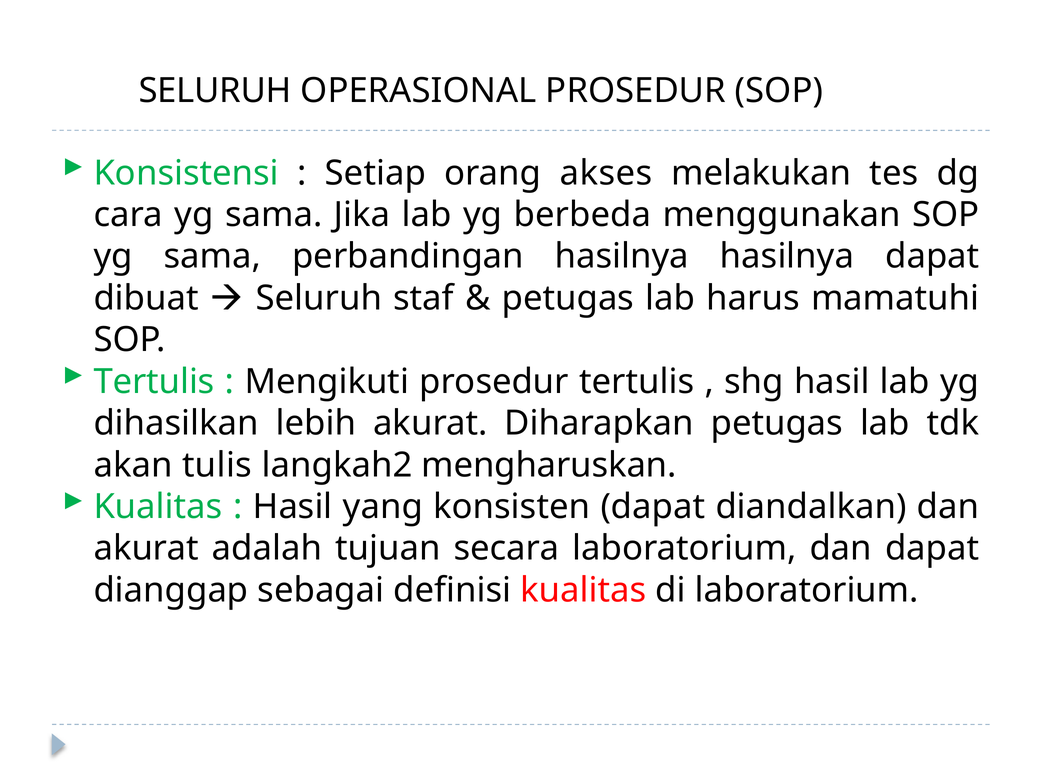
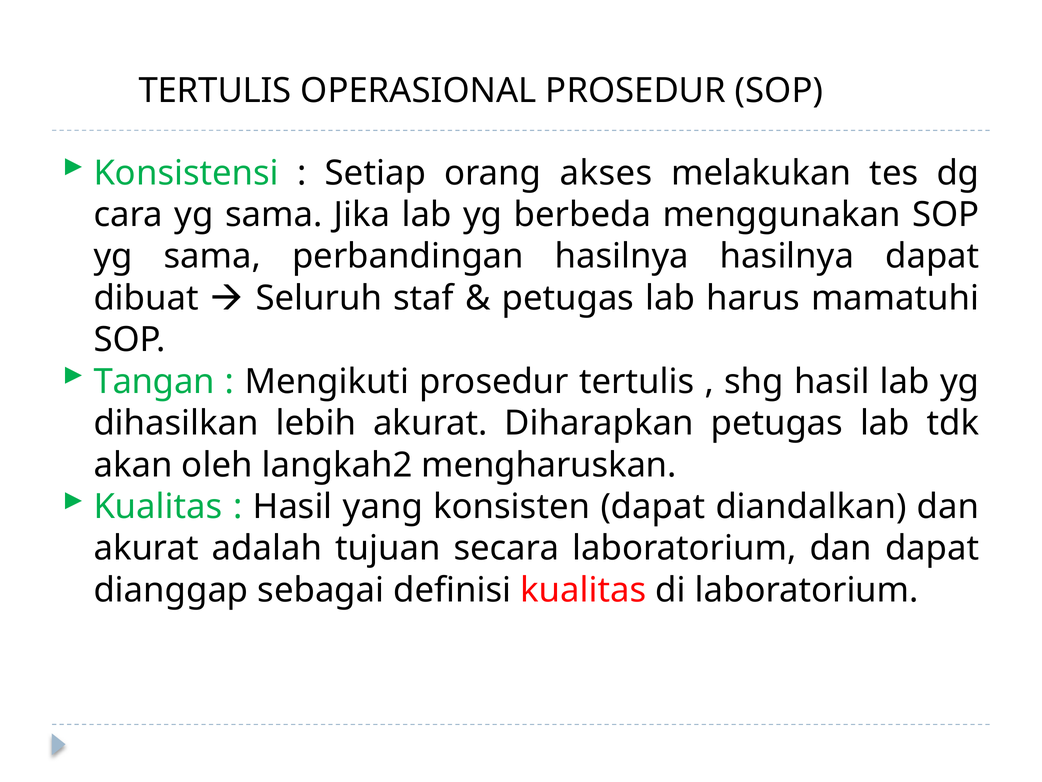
SELURUH at (215, 91): SELURUH -> TERTULIS
Tertulis at (154, 381): Tertulis -> Tangan
tulis: tulis -> oleh
